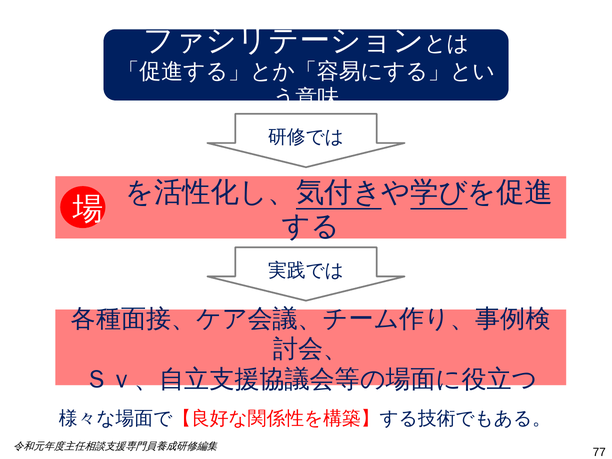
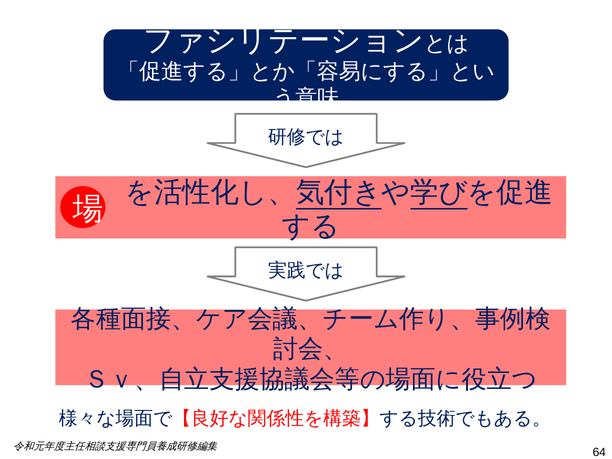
77: 77 -> 64
